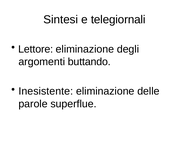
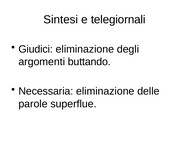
Lettore: Lettore -> Giudici
Inesistente: Inesistente -> Necessaria
